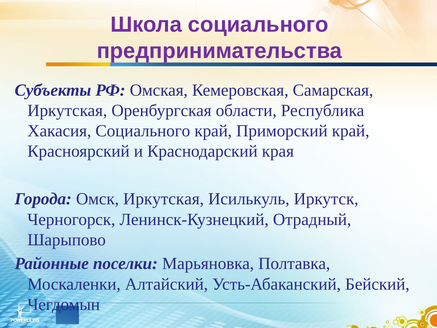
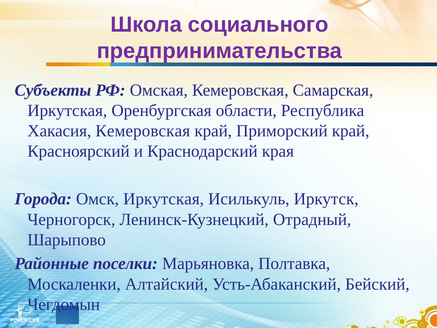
Хакасия Социального: Социального -> Кемеровская
